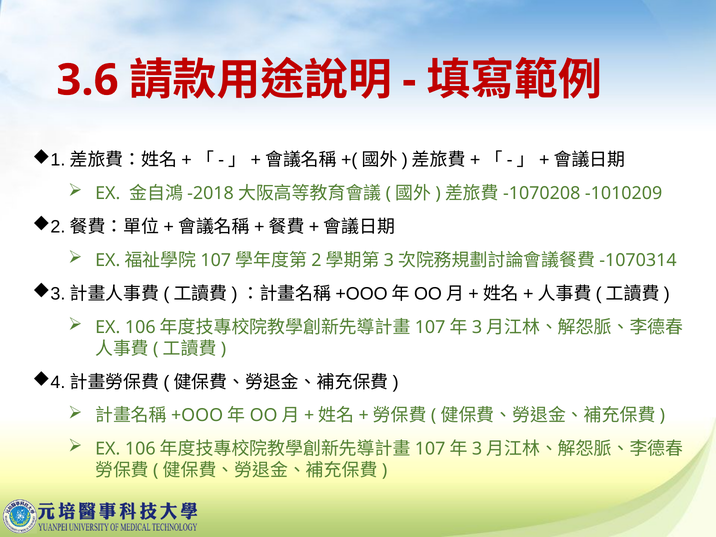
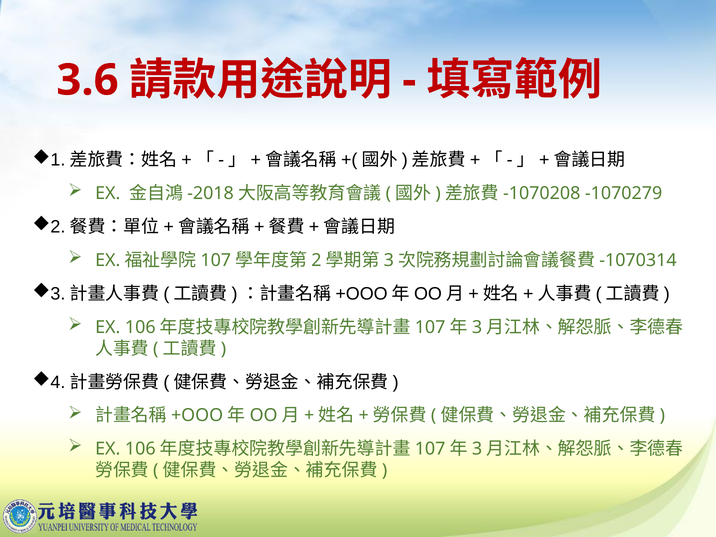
-1010209: -1010209 -> -1070279
